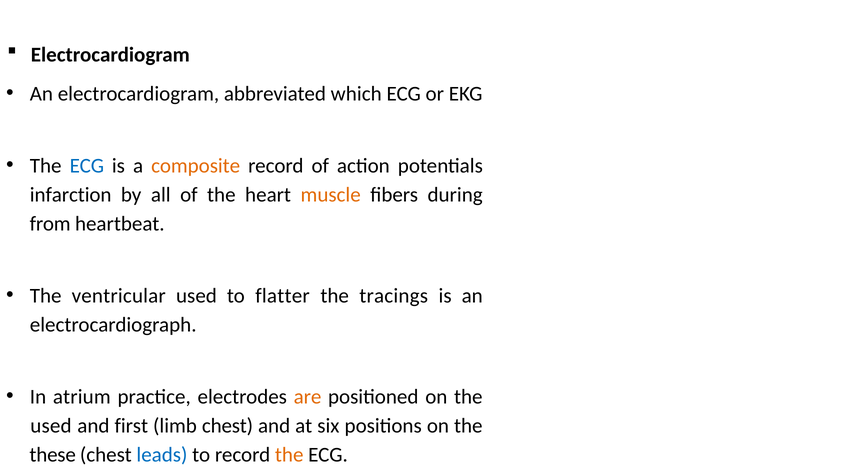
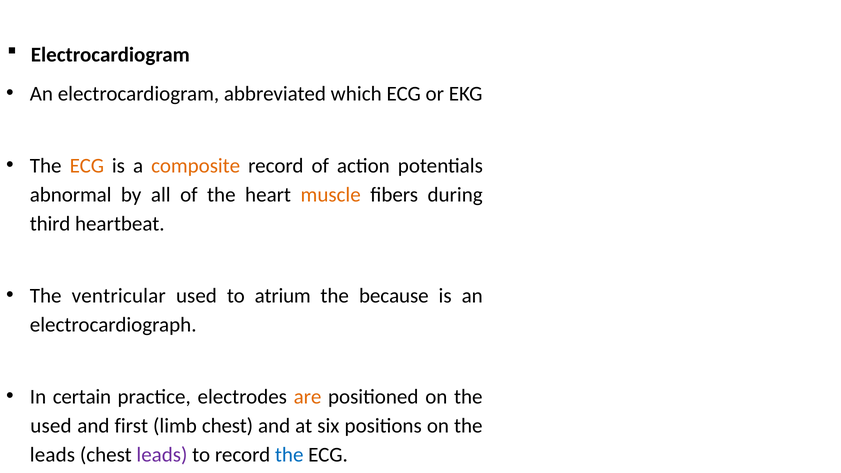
ECG at (87, 166) colour: blue -> orange
infarction: infarction -> abnormal
from: from -> third
flatter: flatter -> atrium
tracings: tracings -> because
atrium: atrium -> certain
these at (53, 455): these -> leads
leads at (162, 455) colour: blue -> purple
the at (289, 455) colour: orange -> blue
